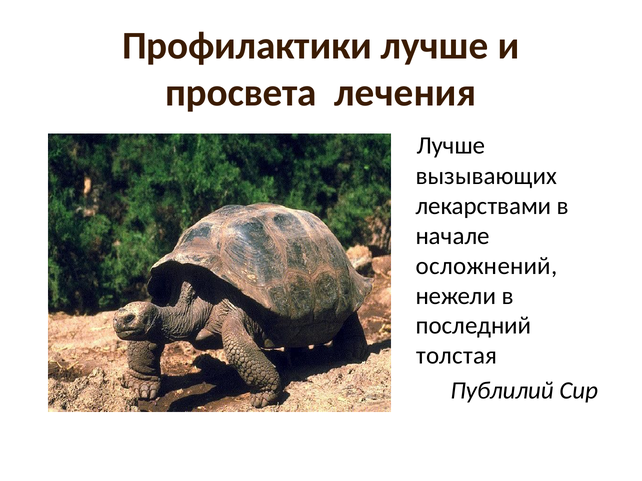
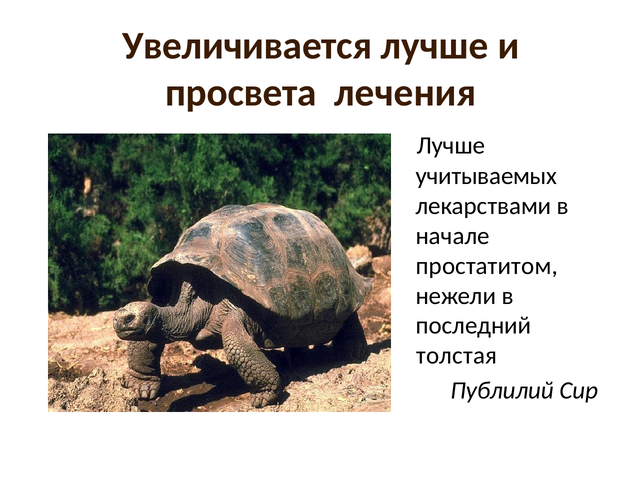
Профилактики: Профилактики -> Увеличивается
вызывающих: вызывающих -> учитываемых
осложнений: осложнений -> простатитом
